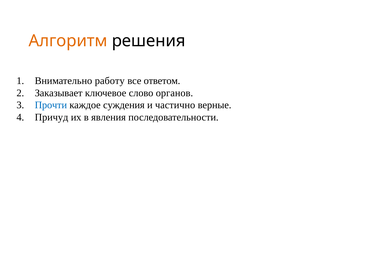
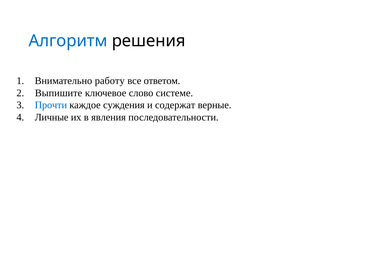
Алгоритм colour: orange -> blue
Заказывает: Заказывает -> Выпишите
органов: органов -> системе
частично: частично -> содержат
Причуд: Причуд -> Личные
